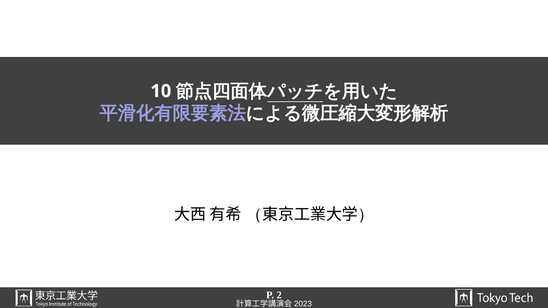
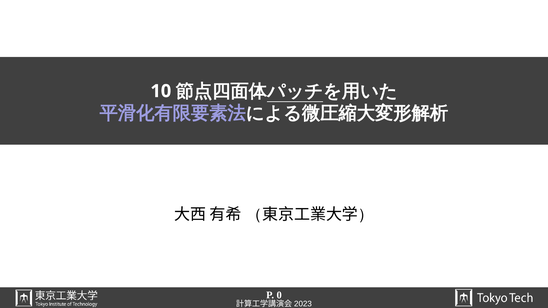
2: 2 -> 0
